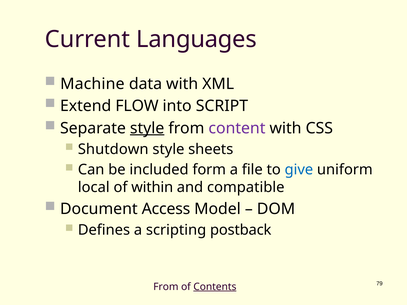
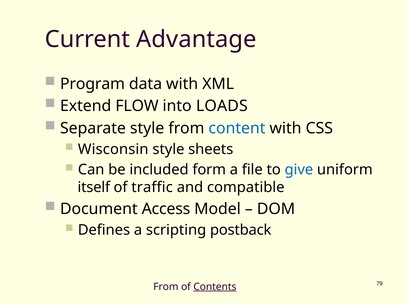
Languages: Languages -> Advantage
Machine: Machine -> Program
SCRIPT: SCRIPT -> LOADS
style at (147, 128) underline: present -> none
content colour: purple -> blue
Shutdown: Shutdown -> Wisconsin
local: local -> itself
within: within -> traffic
